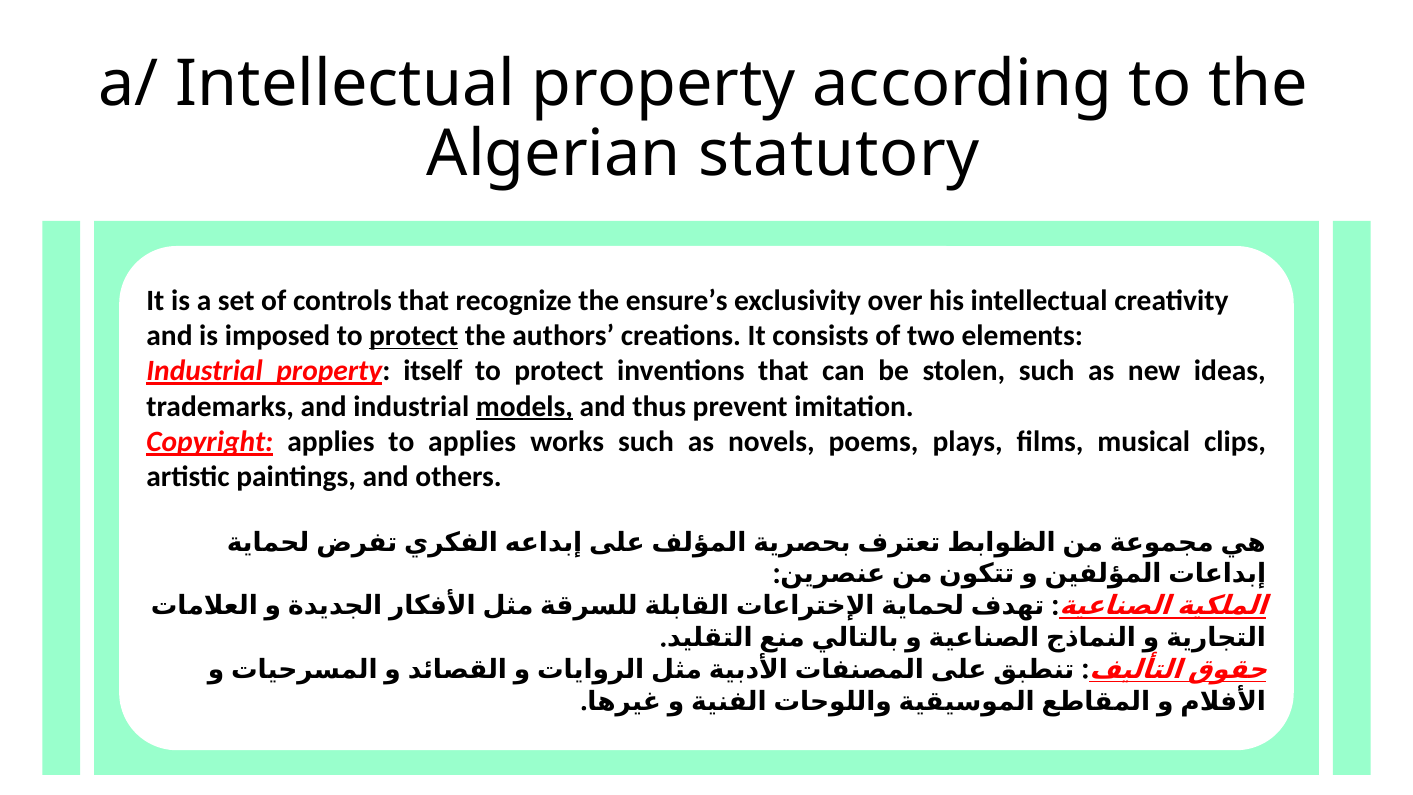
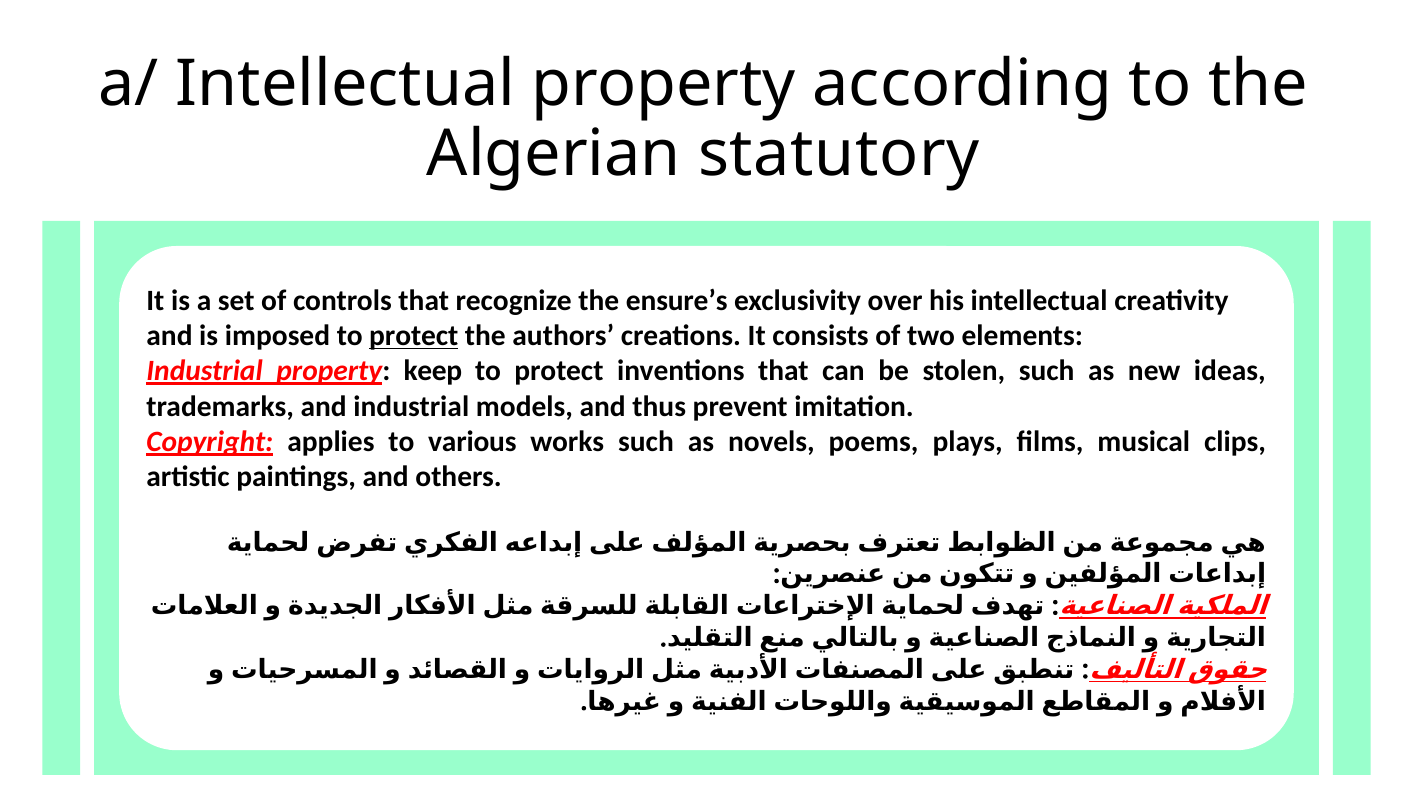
itself: itself -> keep
models underline: present -> none
to applies: applies -> various
